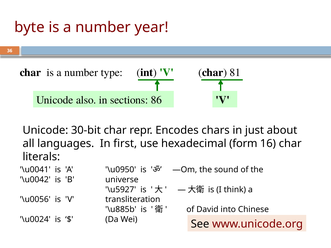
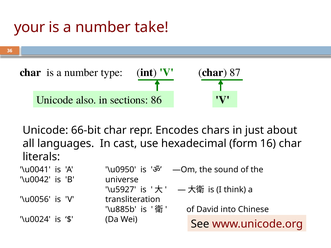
byte: byte -> your
year: year -> take
81: 81 -> 87
30-bit: 30-bit -> 66-bit
first: first -> cast
